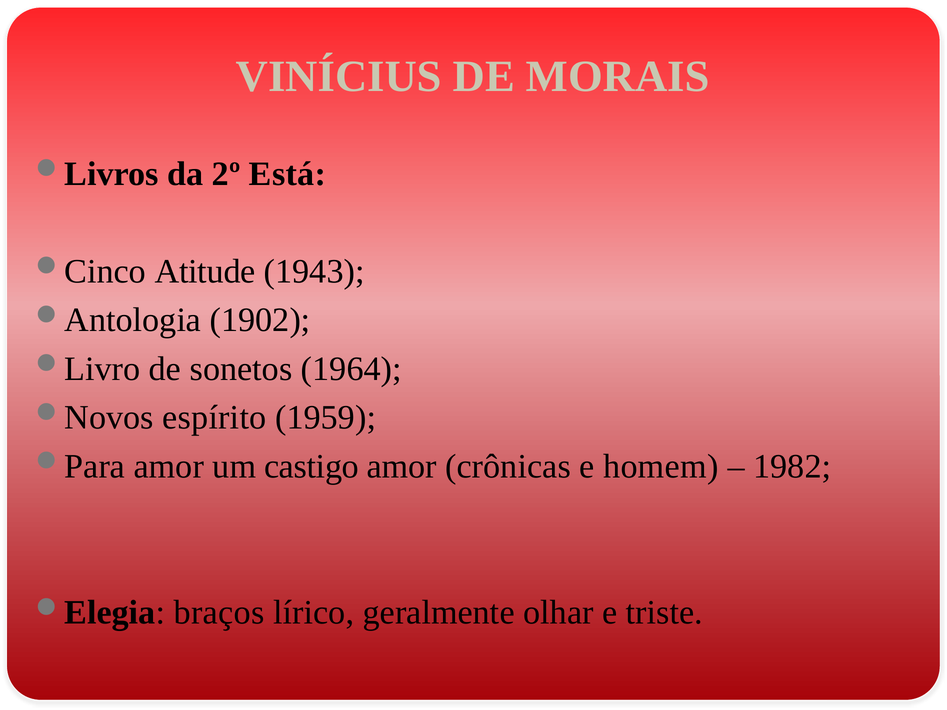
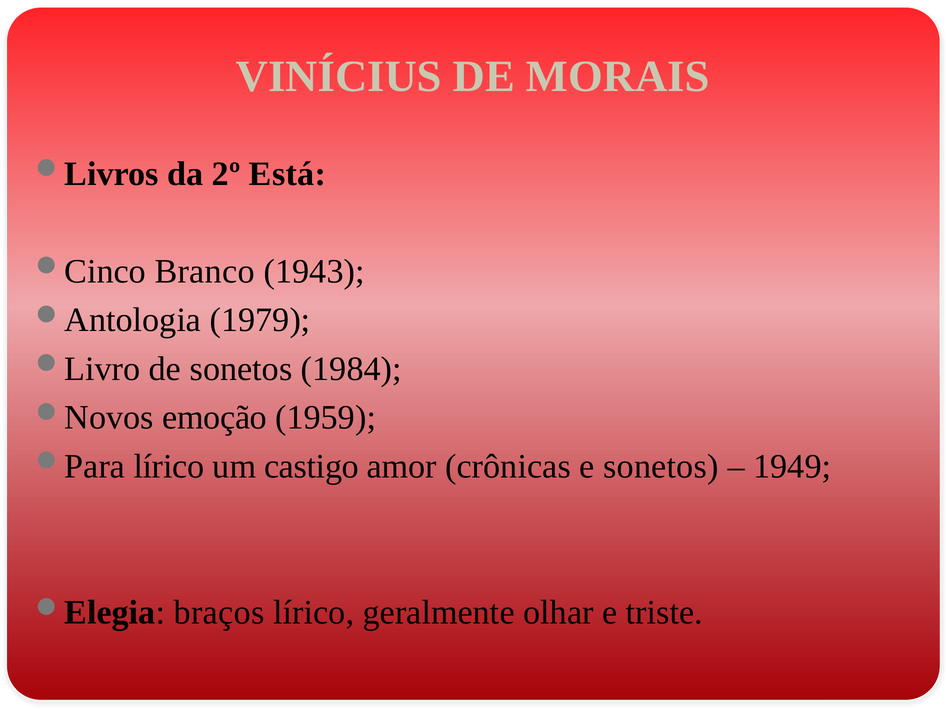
Atitude: Atitude -> Branco
1902: 1902 -> 1979
1964: 1964 -> 1984
espírito: espírito -> emoção
amor at (169, 467): amor -> lírico
e homem: homem -> sonetos
1982: 1982 -> 1949
